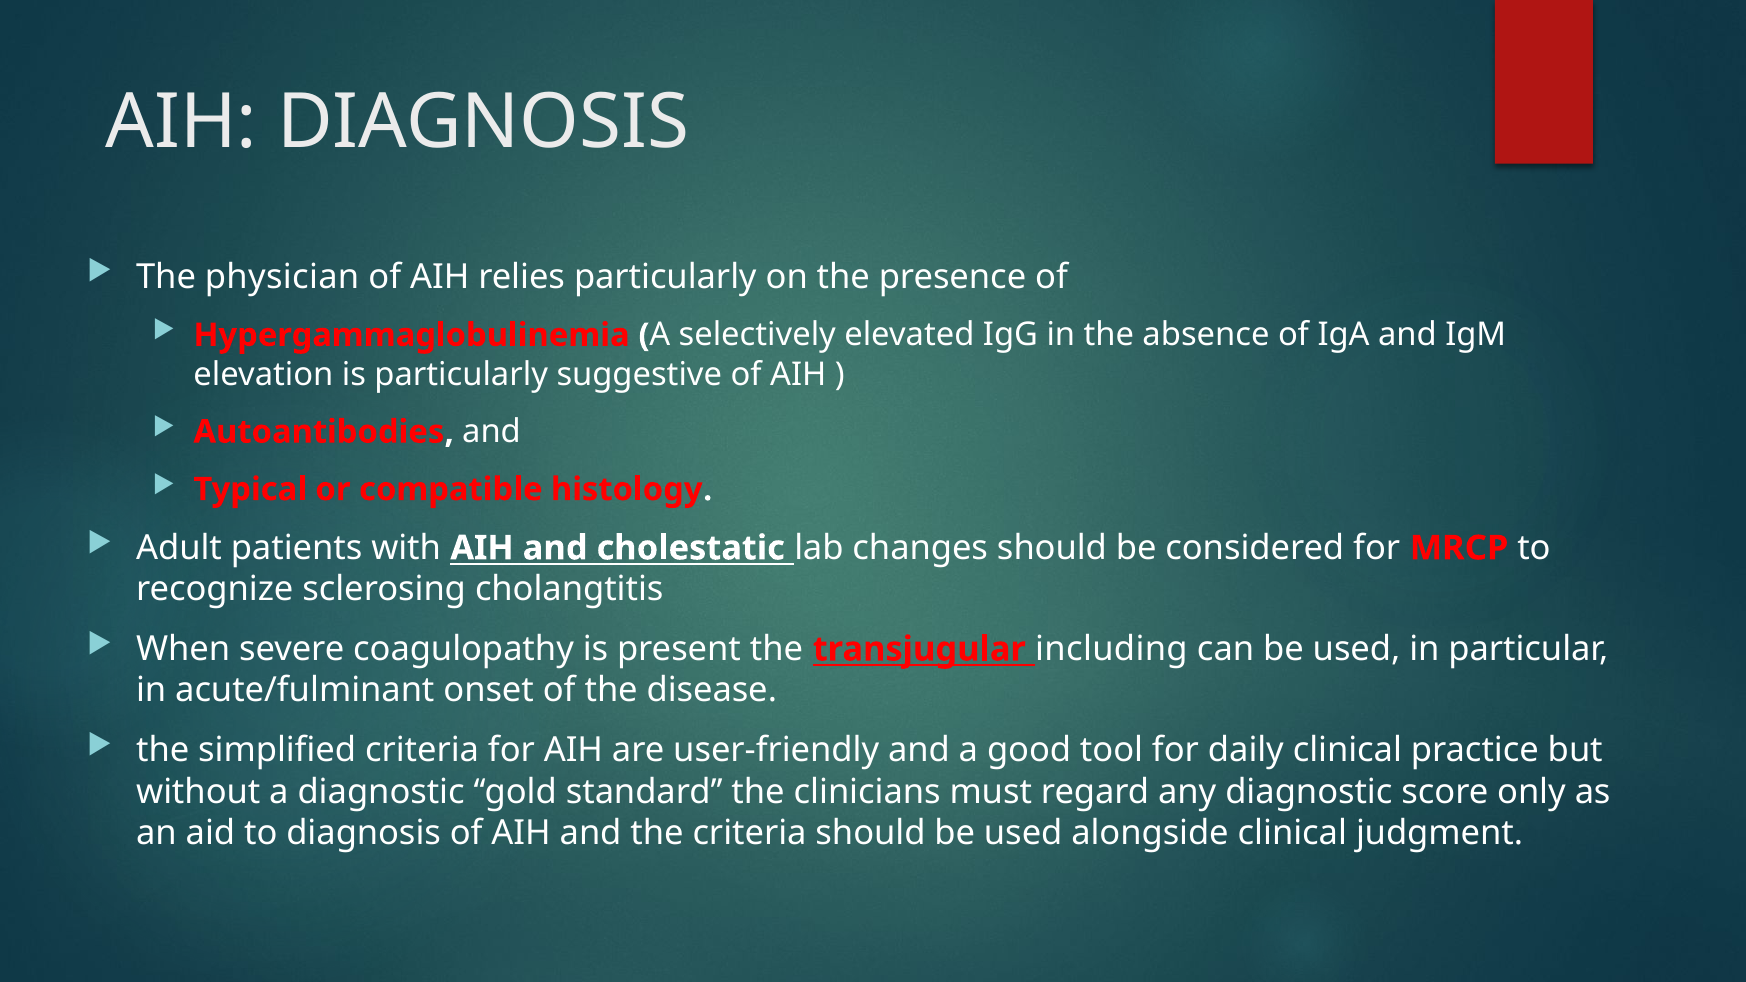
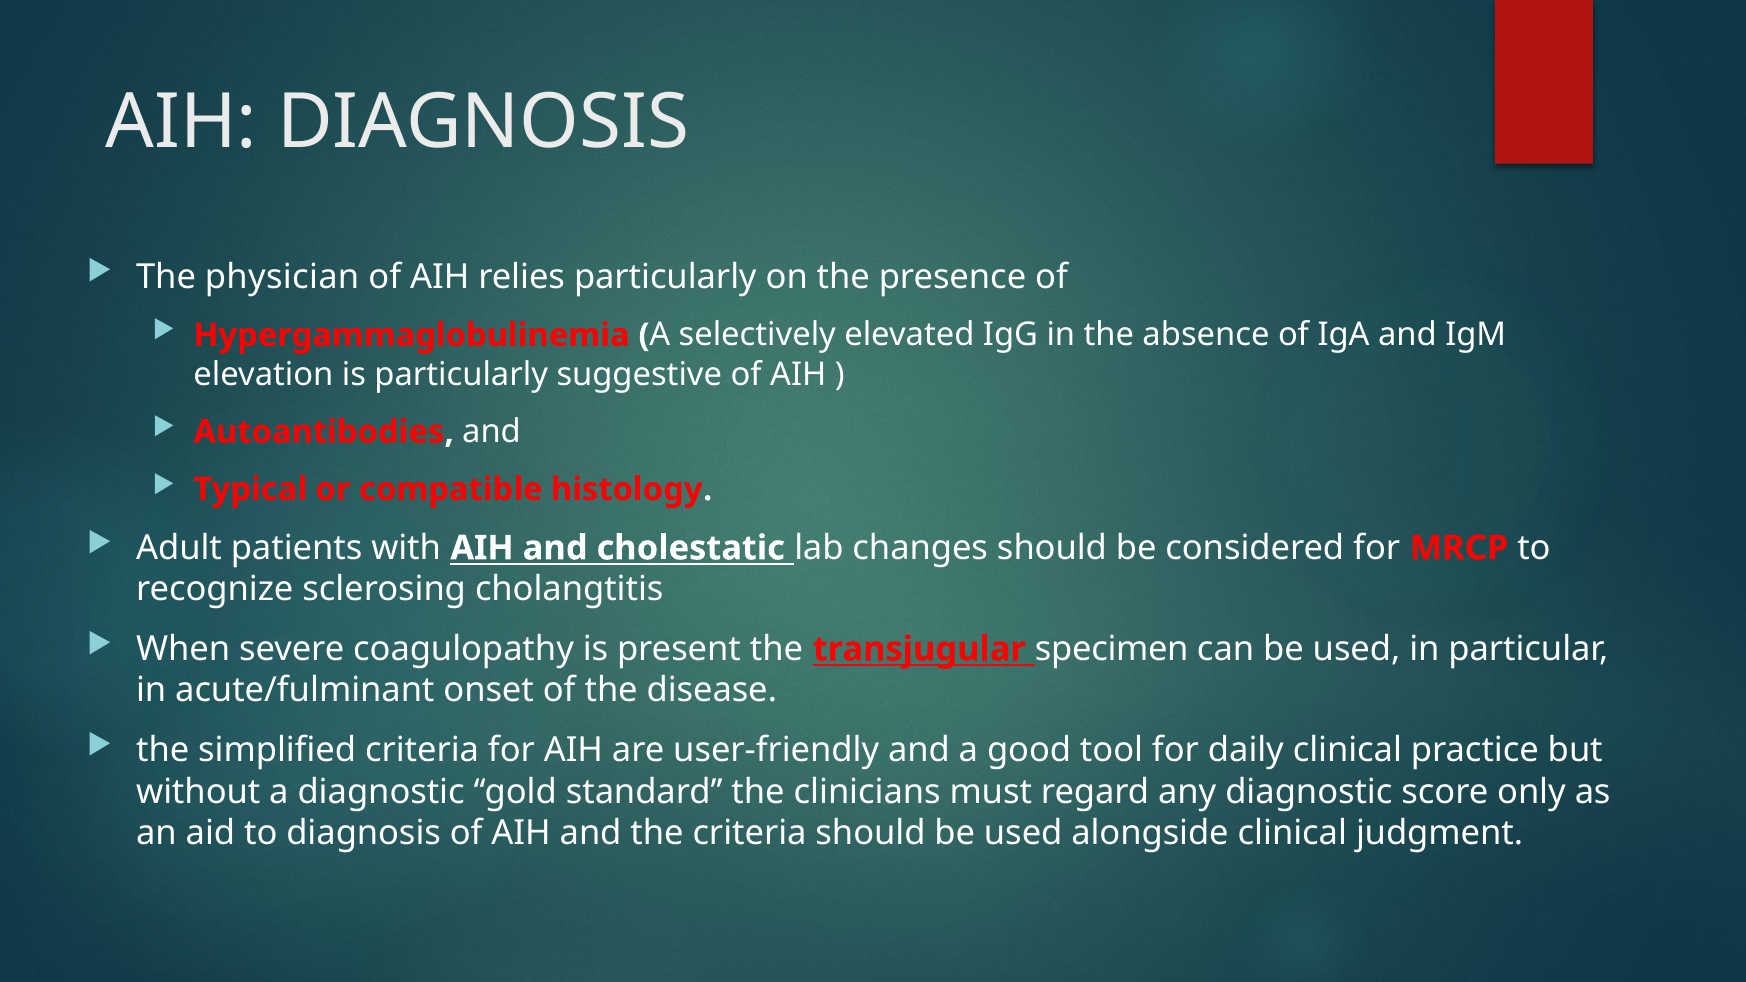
including: including -> specimen
